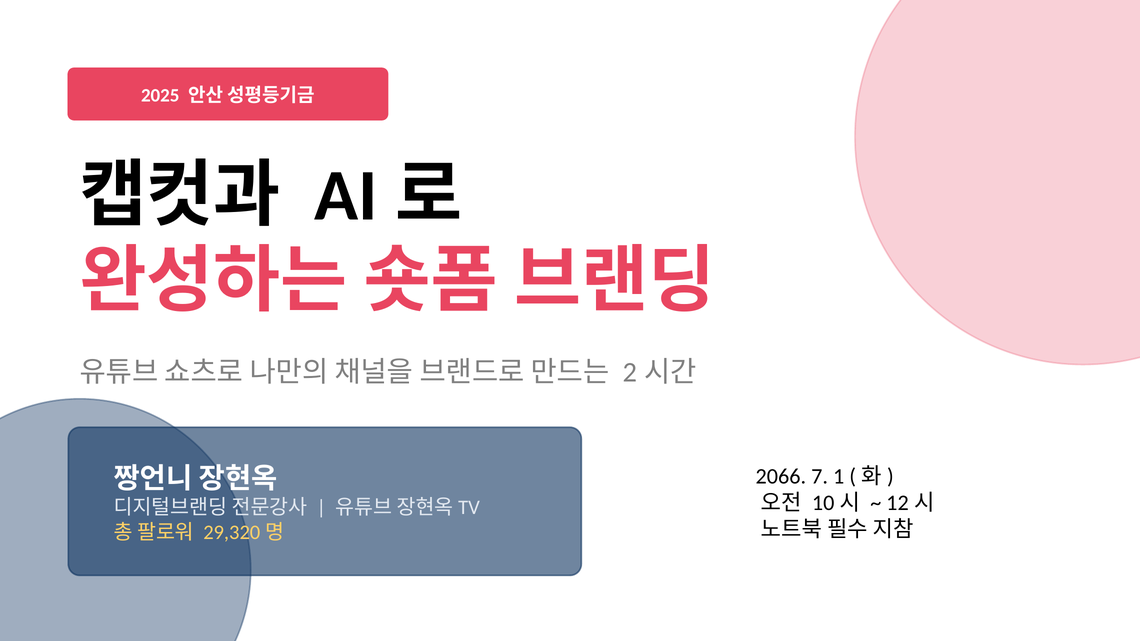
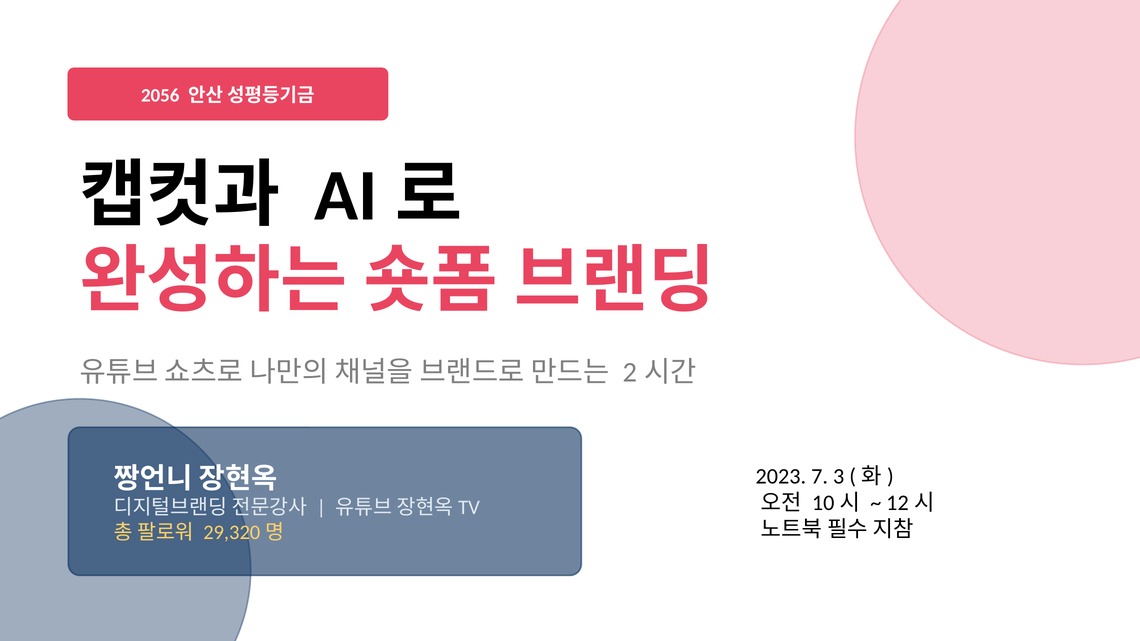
2025: 2025 -> 2056
2066: 2066 -> 2023
1: 1 -> 3
